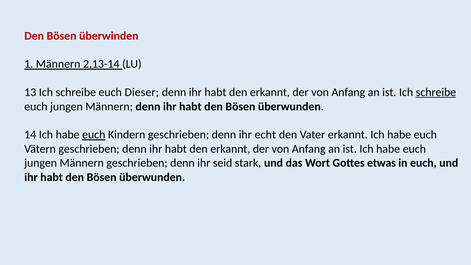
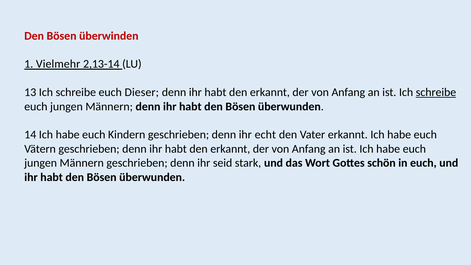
1 Männern: Männern -> Vielmehr
euch at (94, 135) underline: present -> none
etwas: etwas -> schön
